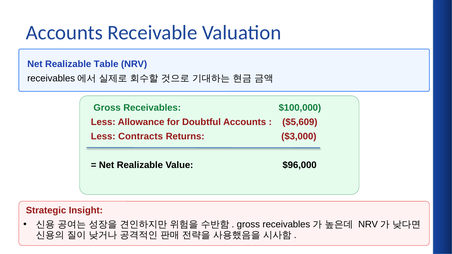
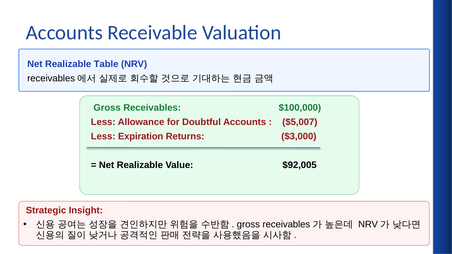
$5,609: $5,609 -> $5,007
Contracts: Contracts -> Expiration
$96,000: $96,000 -> $92,005
